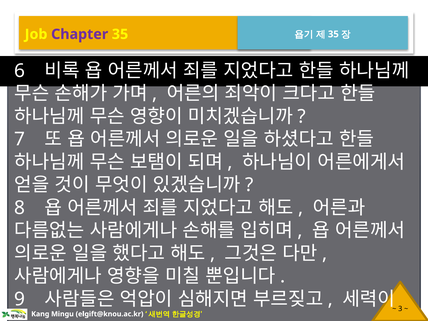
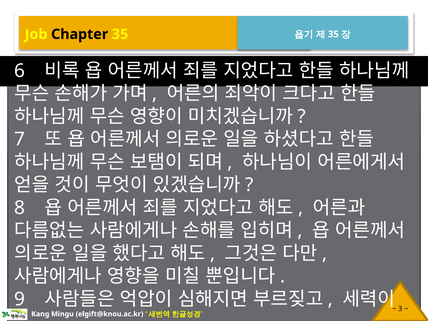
Chapter colour: purple -> black
